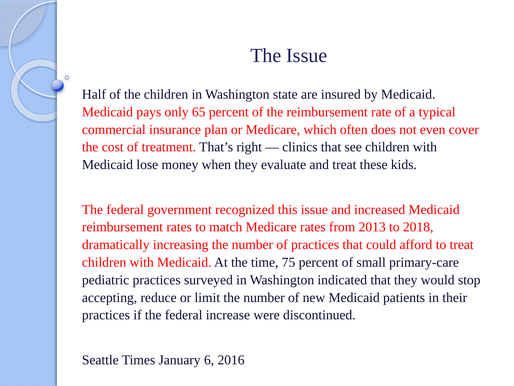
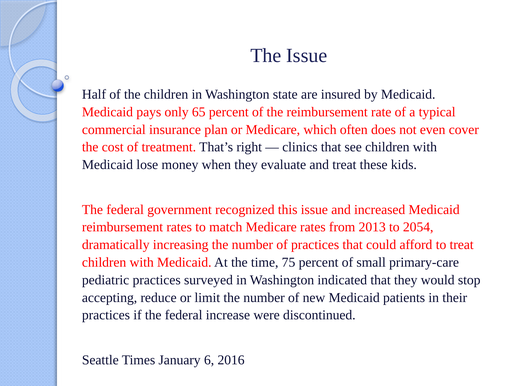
2018: 2018 -> 2054
